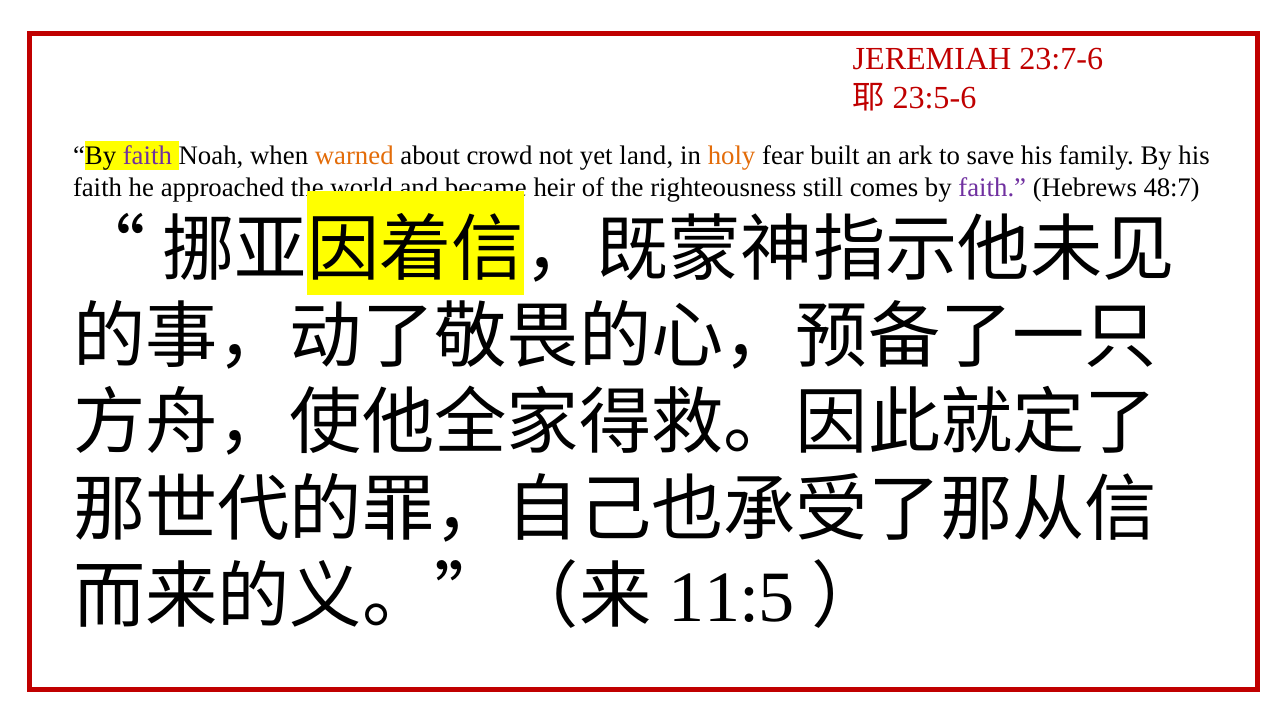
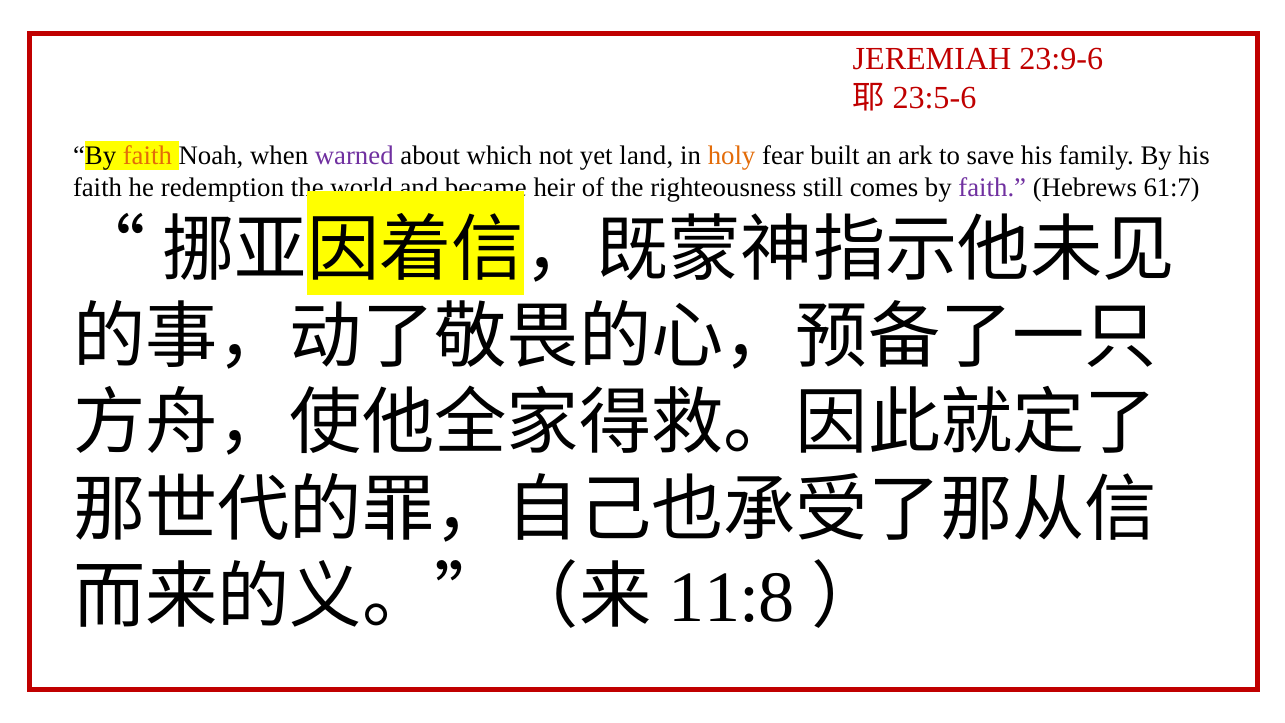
23:7-6: 23:7-6 -> 23:9-6
faith at (147, 156) colour: purple -> orange
warned colour: orange -> purple
crowd: crowd -> which
approached: approached -> redemption
48:7: 48:7 -> 61:7
11:5: 11:5 -> 11:8
